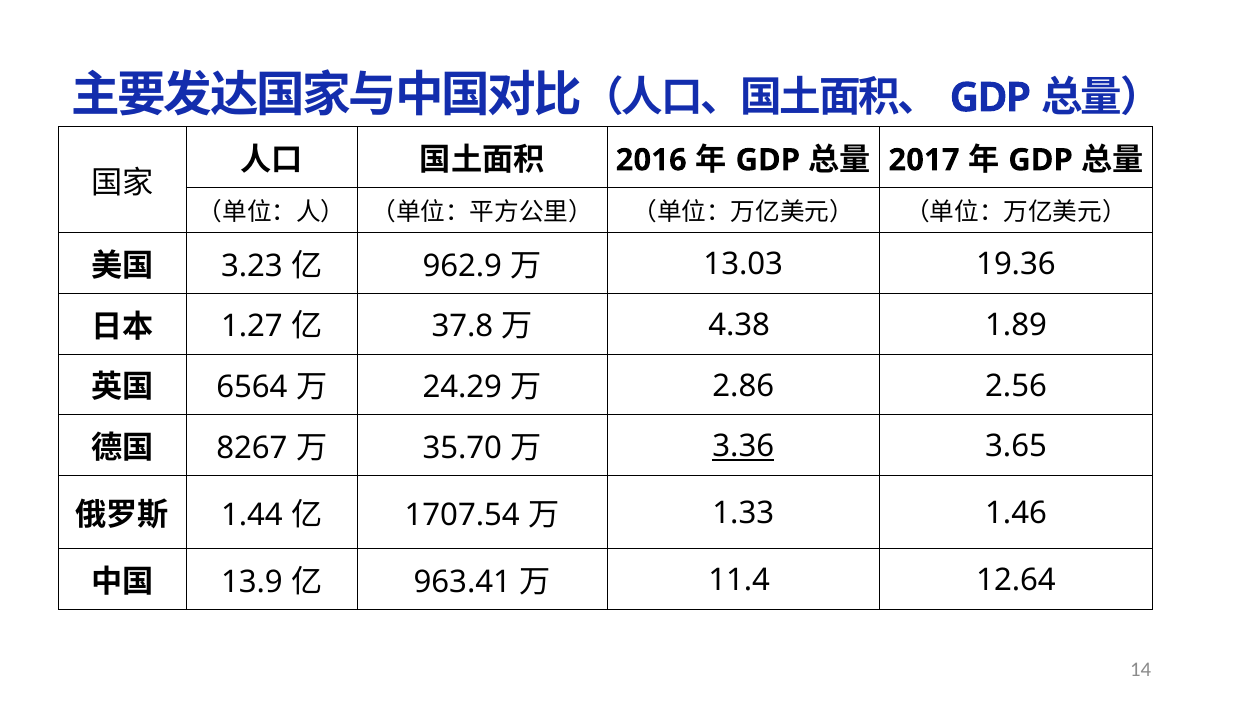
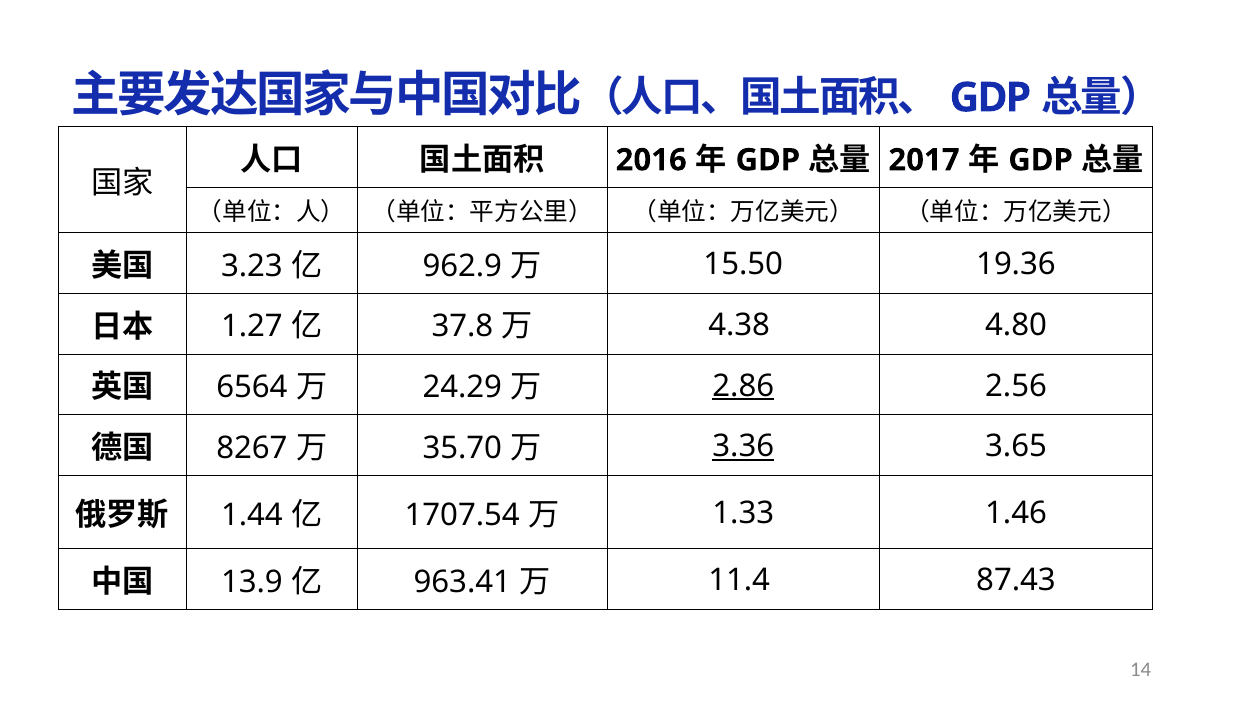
13.03: 13.03 -> 15.50
1.89: 1.89 -> 4.80
2.86 underline: none -> present
12.64: 12.64 -> 87.43
